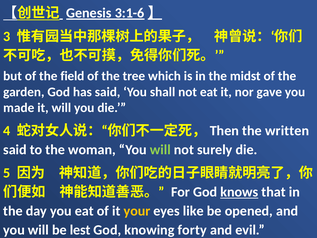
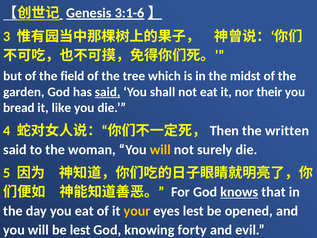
said at (108, 92) underline: none -> present
gave: gave -> their
made: made -> bread
it will: will -> like
will at (160, 150) colour: light green -> yellow
eyes like: like -> lest
